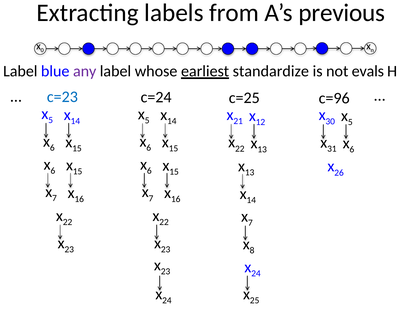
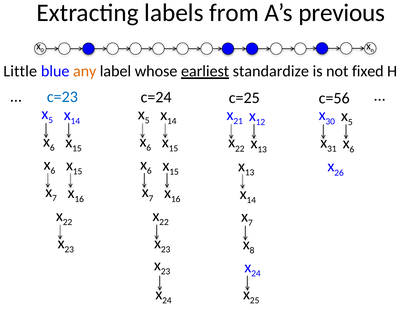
Label at (20, 71): Label -> Little
any colour: purple -> orange
evals: evals -> fixed
c=96: c=96 -> c=56
